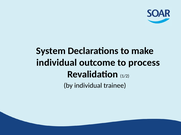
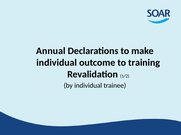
System: System -> Annual
process: process -> training
